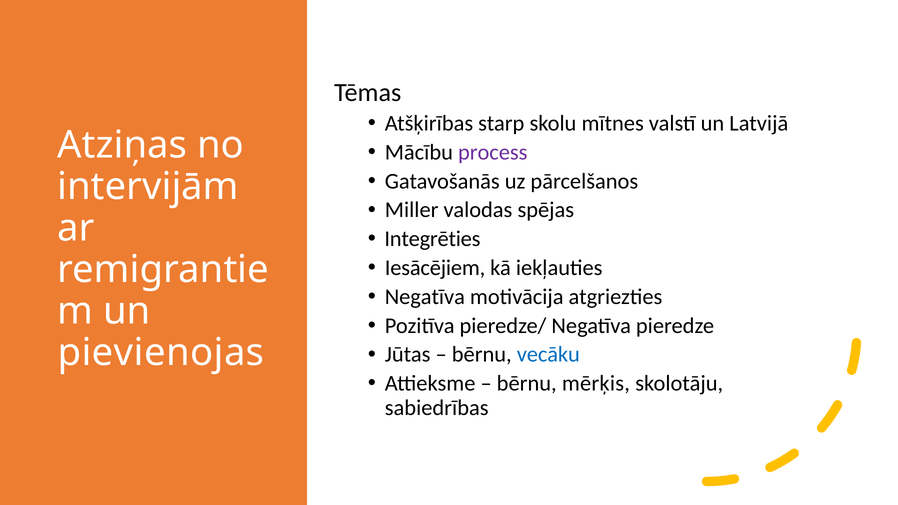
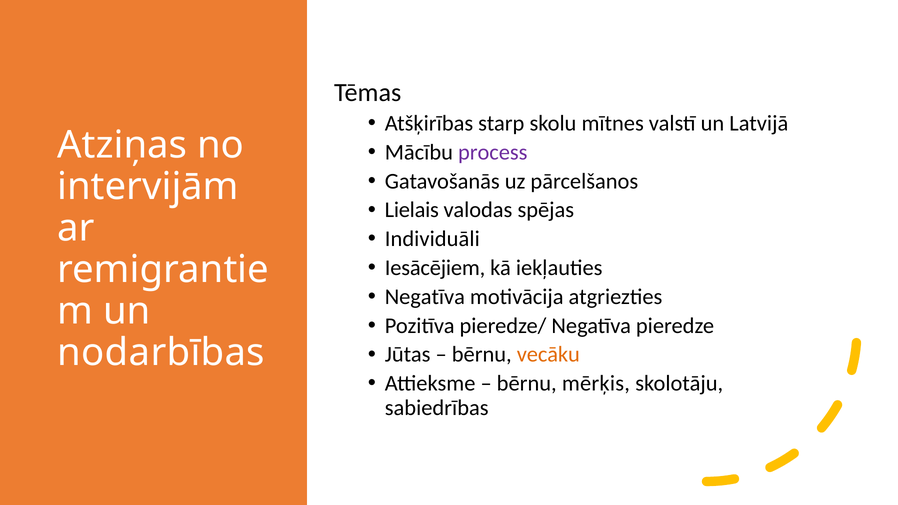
Miller: Miller -> Lielais
Integrēties: Integrēties -> Individuāli
pievienojas: pievienojas -> nodarbības
vecāku colour: blue -> orange
